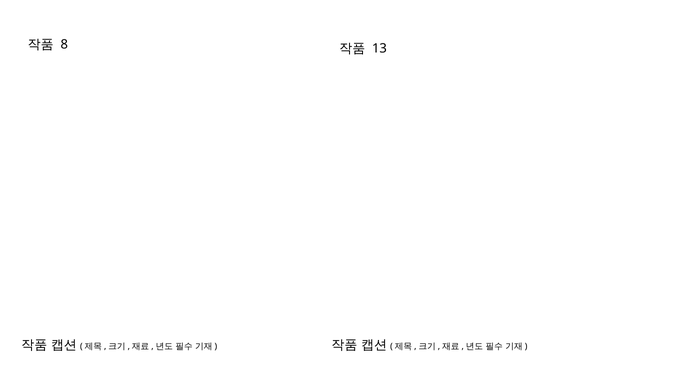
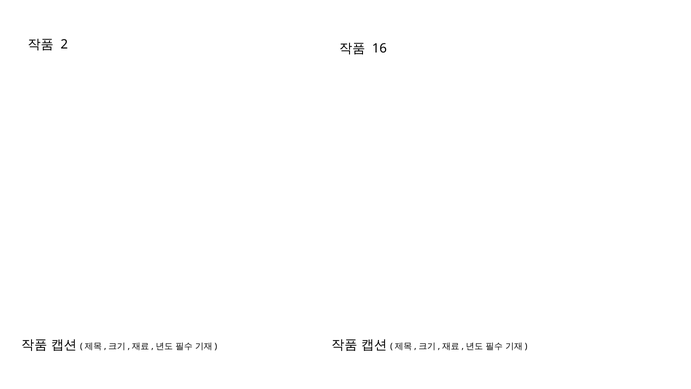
8: 8 -> 2
13: 13 -> 16
